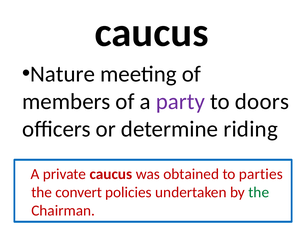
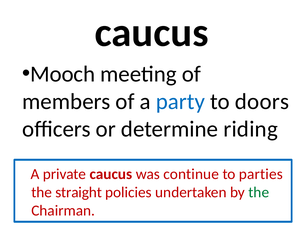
Nature: Nature -> Mooch
party colour: purple -> blue
obtained: obtained -> continue
convert: convert -> straight
